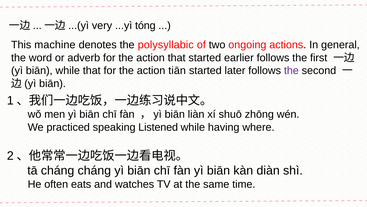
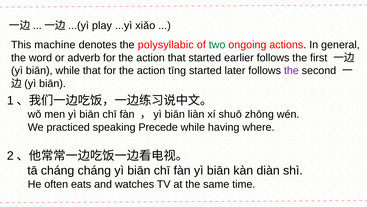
very: very -> play
tóng: tóng -> xiǎo
two colour: black -> green
tiān: tiān -> tīng
Listened: Listened -> Precede
